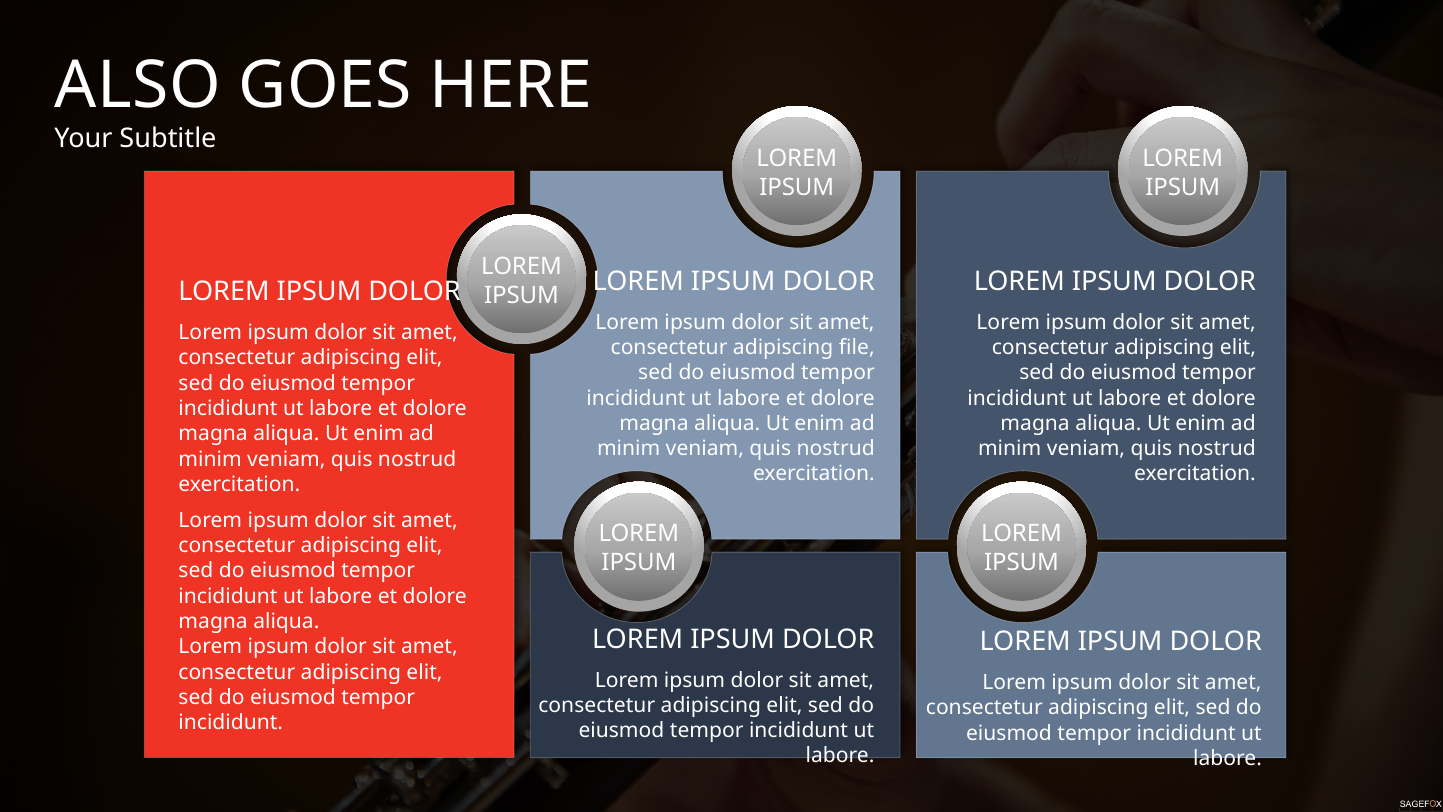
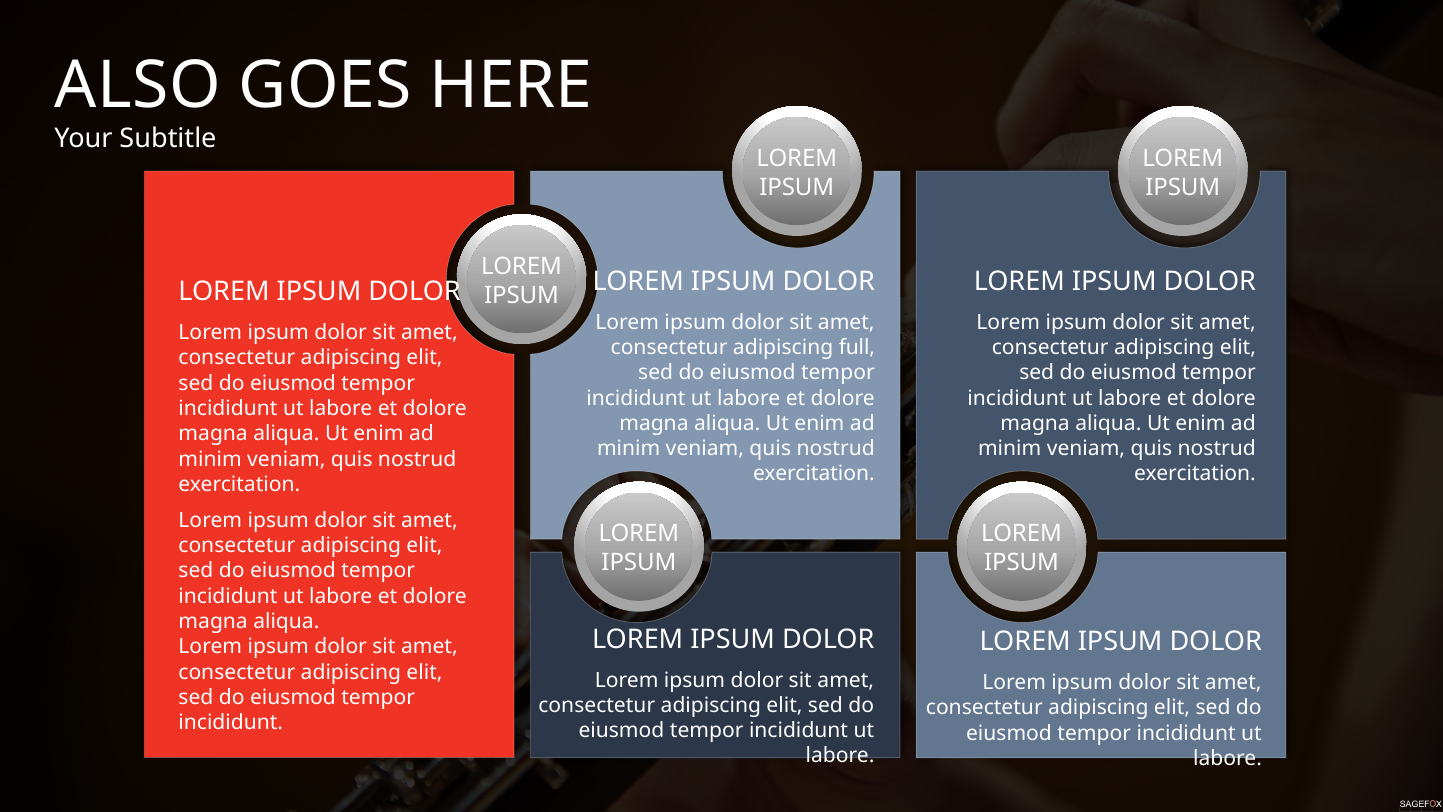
file: file -> full
